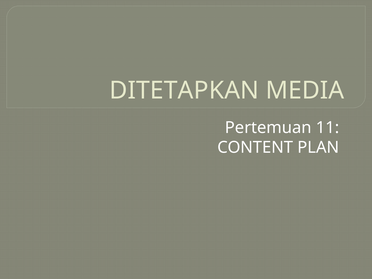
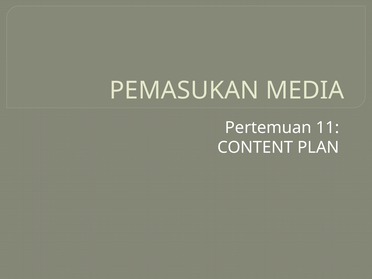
DITETAPKAN: DITETAPKAN -> PEMASUKAN
